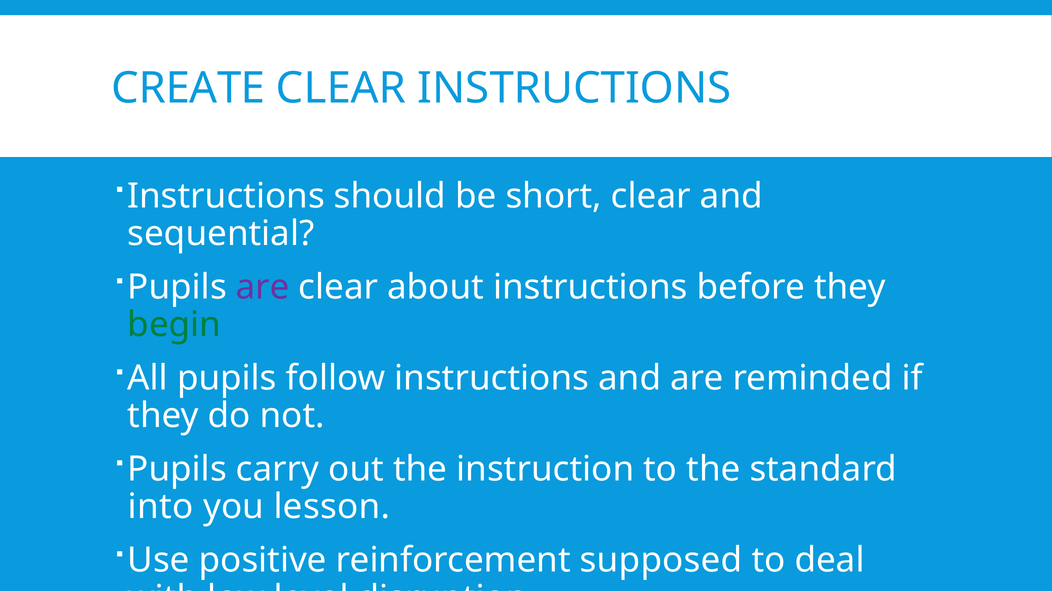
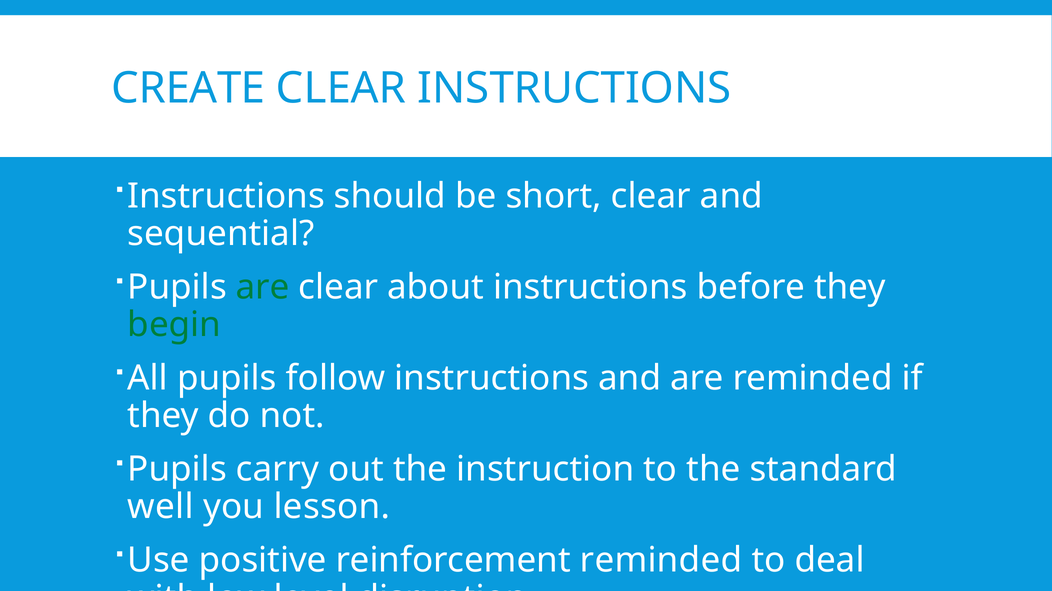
are at (263, 287) colour: purple -> green
into: into -> well
reinforcement supposed: supposed -> reminded
